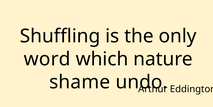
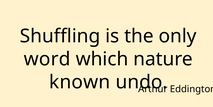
shame: shame -> known
